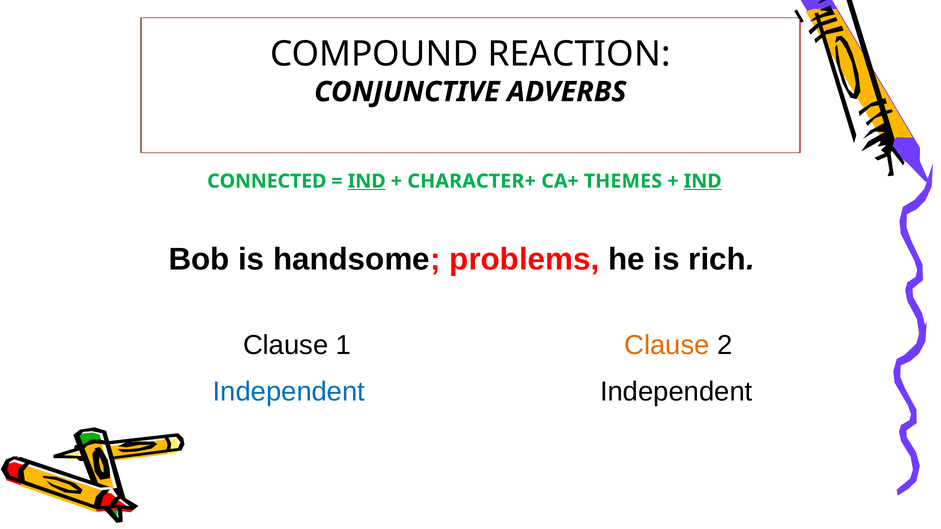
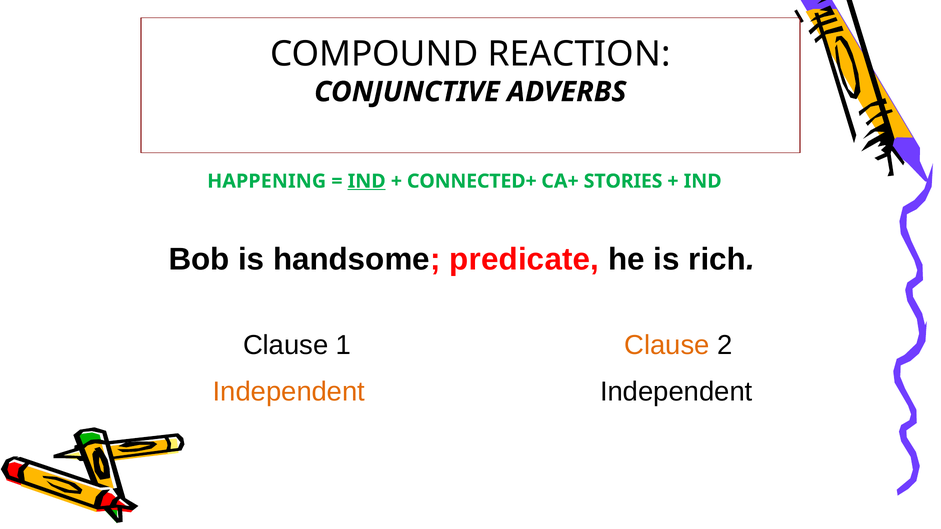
CONNECTED: CONNECTED -> HAPPENING
CHARACTER+: CHARACTER+ -> CONNECTED+
THEMES: THEMES -> STORIES
IND at (703, 181) underline: present -> none
problems: problems -> predicate
Independent at (289, 392) colour: blue -> orange
